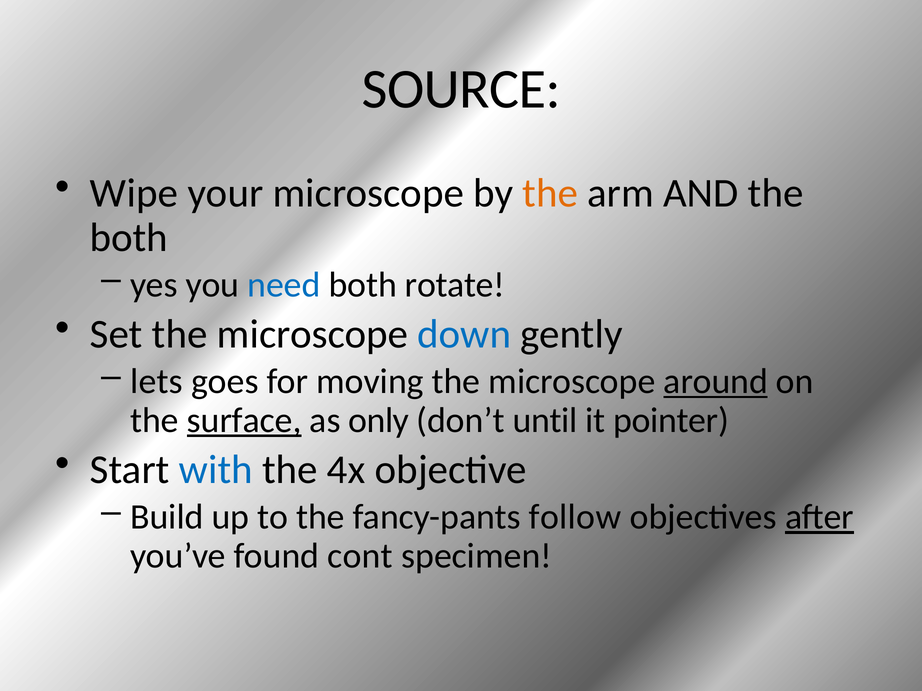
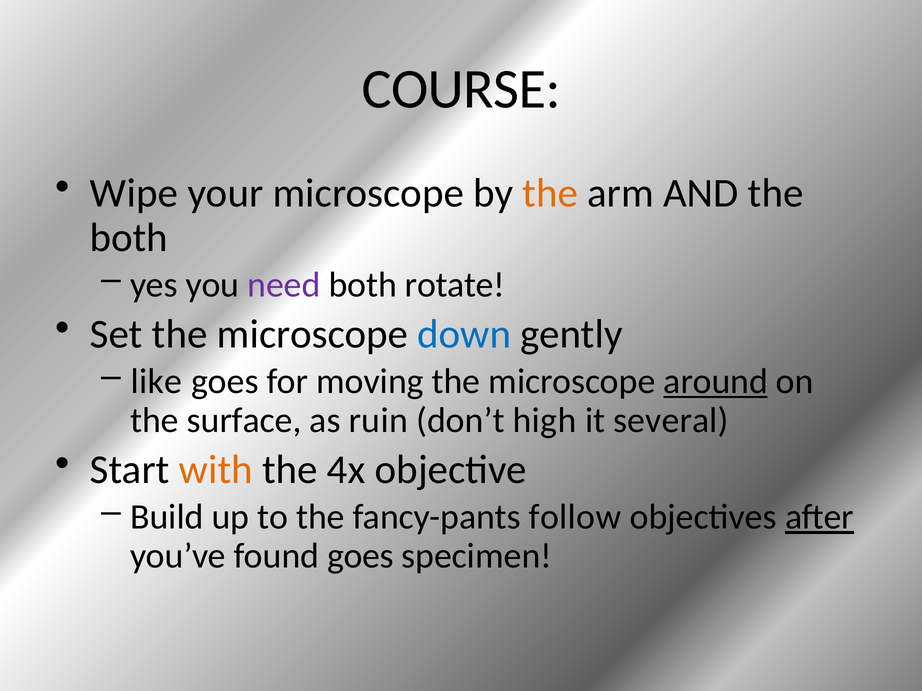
SOURCE: SOURCE -> COURSE
need colour: blue -> purple
lets: lets -> like
surface underline: present -> none
only: only -> ruin
until: until -> high
pointer: pointer -> several
with colour: blue -> orange
found cont: cont -> goes
